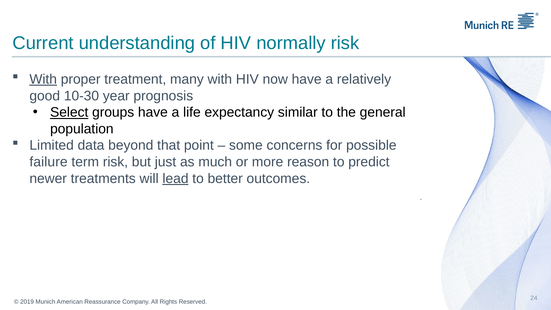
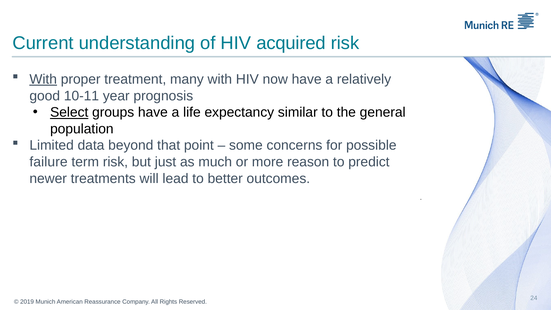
normally: normally -> acquired
10-30: 10-30 -> 10-11
lead underline: present -> none
